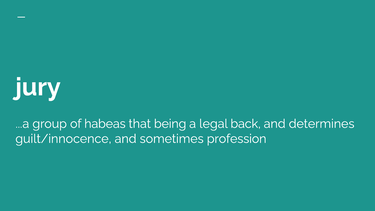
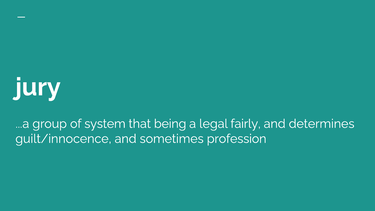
habeas: habeas -> system
back: back -> fairly
